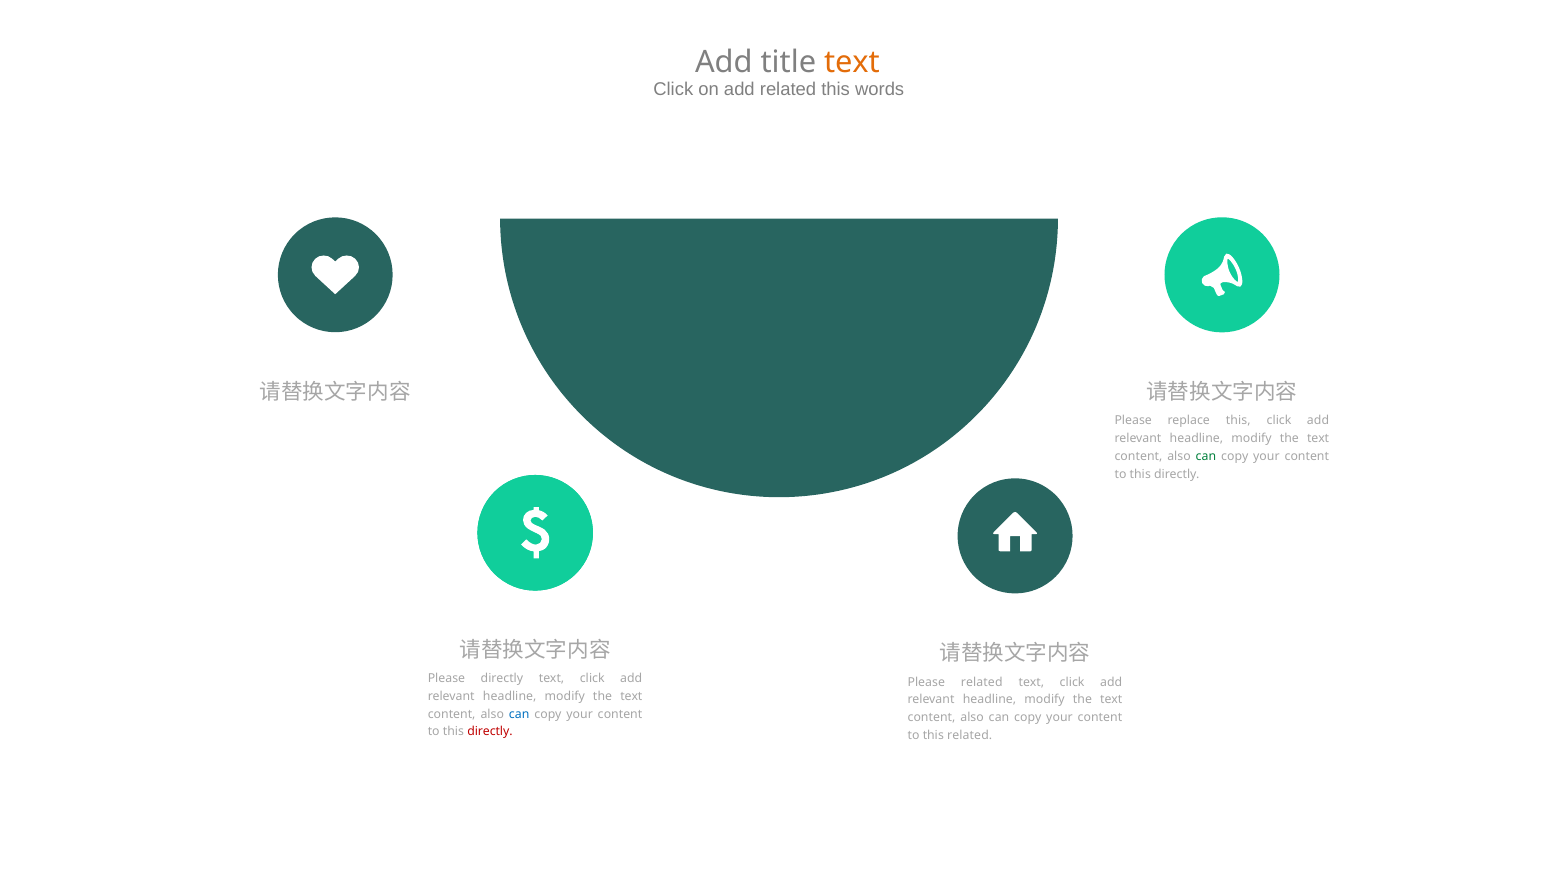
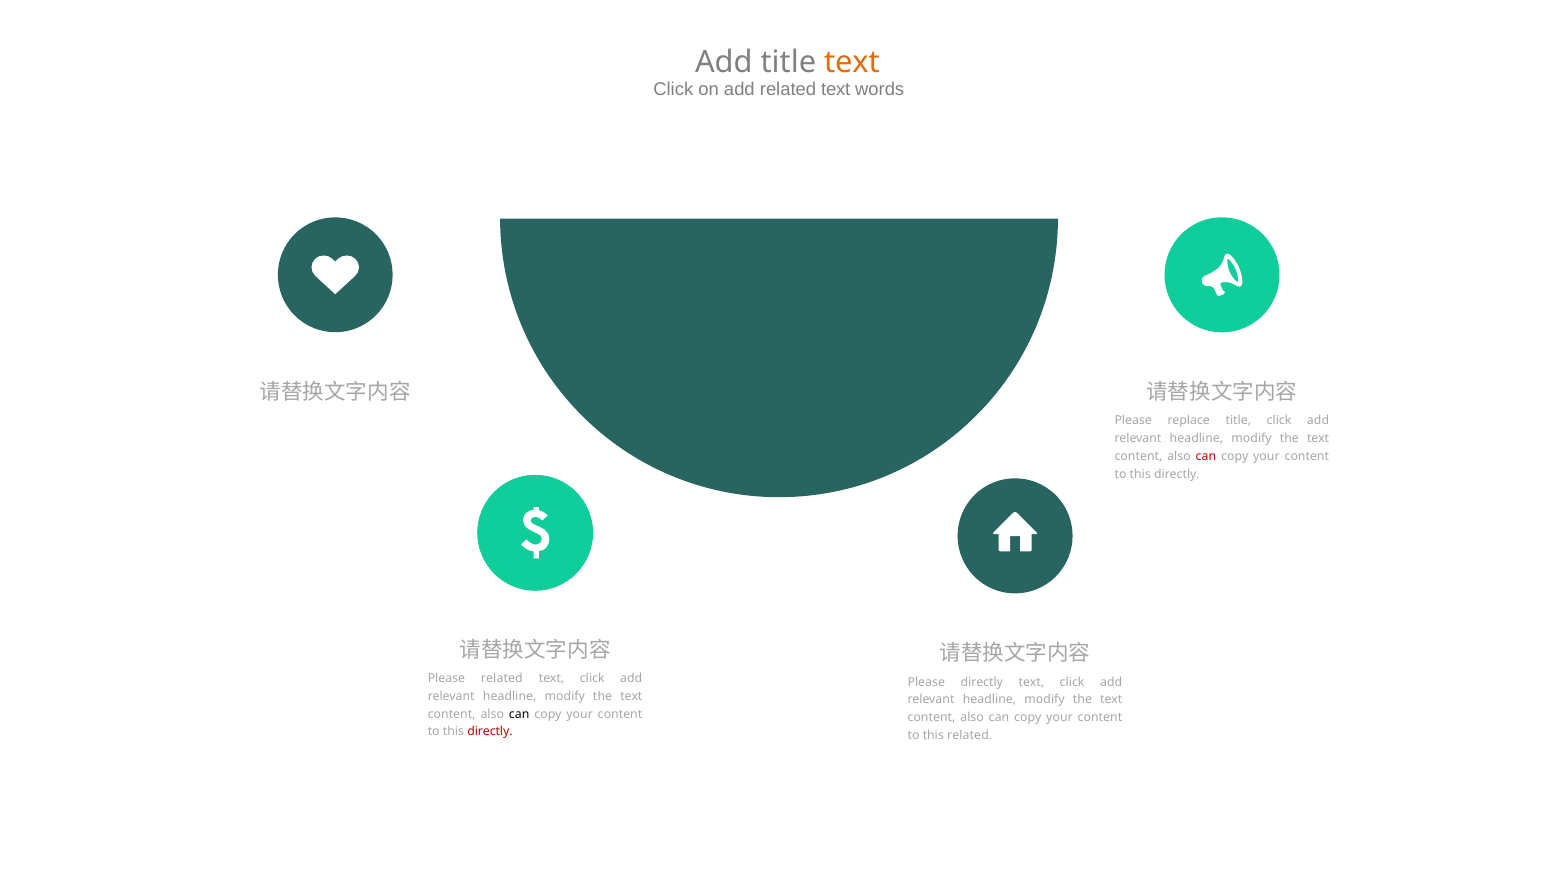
add related this: this -> text
replace this: this -> title
can at (1206, 456) colour: green -> red
Please directly: directly -> related
Please related: related -> directly
can at (519, 714) colour: blue -> black
